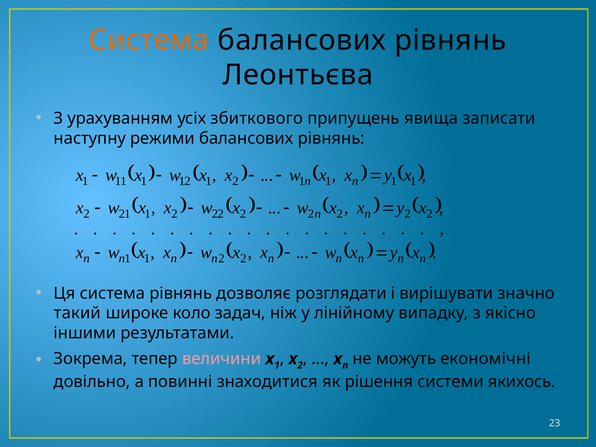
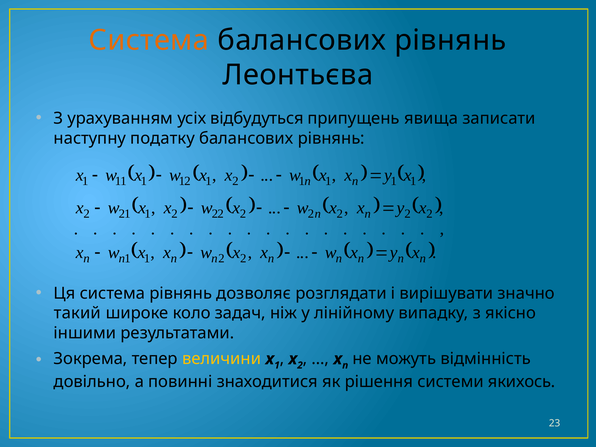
збиткового: збиткового -> відбудуться
режими: режими -> податку
величини colour: pink -> yellow
економічні: економічні -> відмінність
